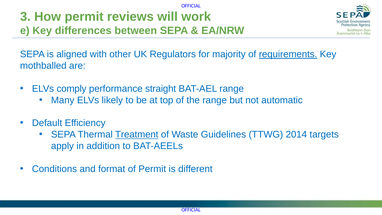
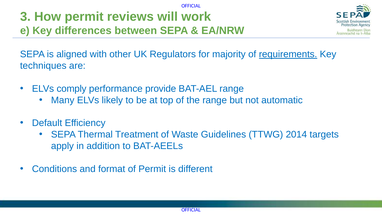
mothballed: mothballed -> techniques
straight: straight -> provide
Treatment underline: present -> none
